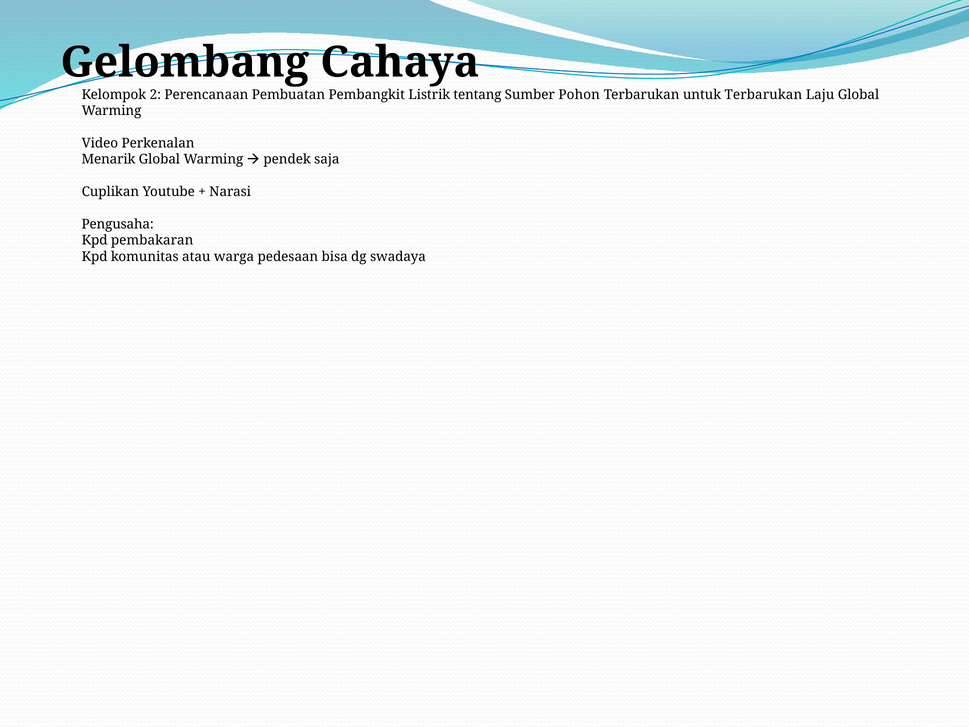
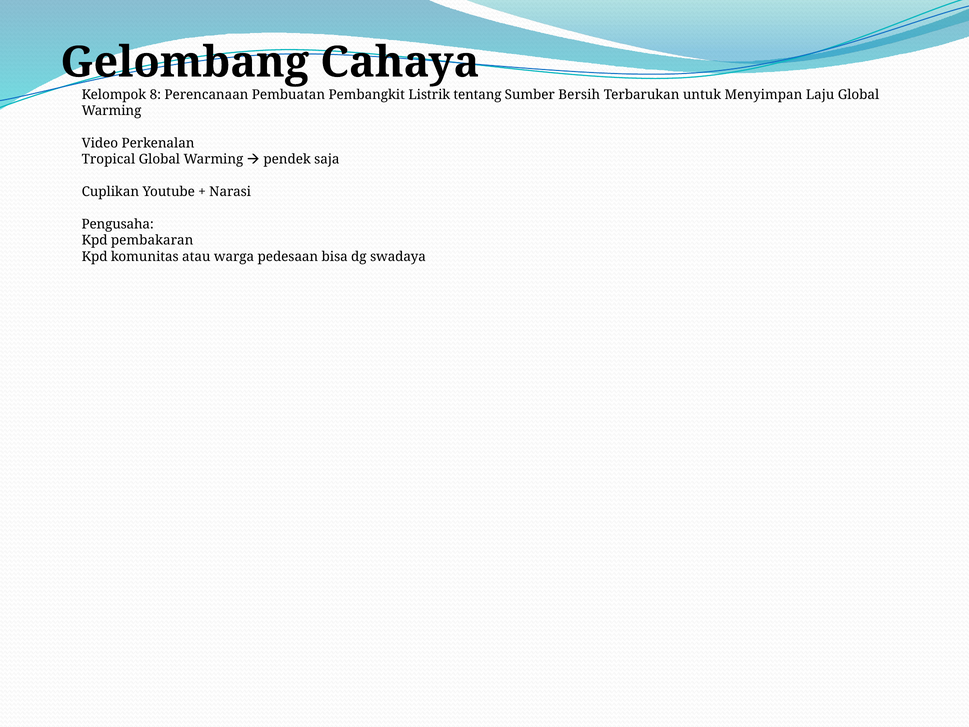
2: 2 -> 8
Pohon: Pohon -> Bersih
untuk Terbarukan: Terbarukan -> Menyimpan
Menarik: Menarik -> Tropical
